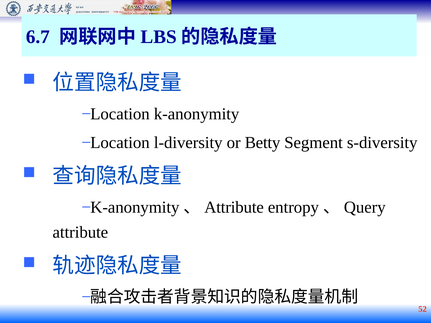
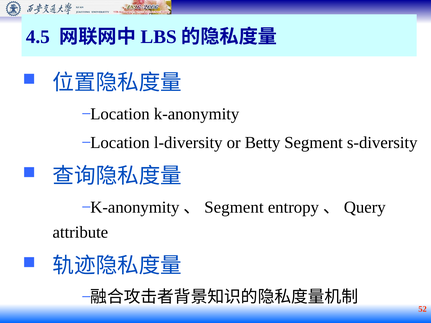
6.7: 6.7 -> 4.5
Attribute at (234, 207): Attribute -> Segment
